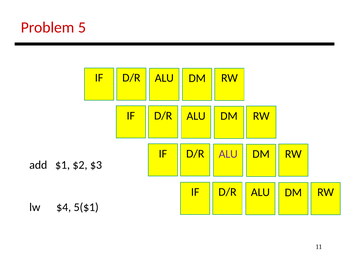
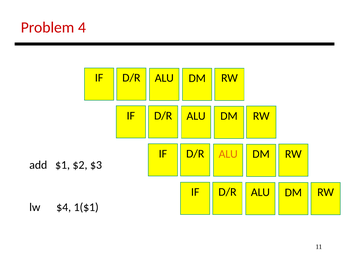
5: 5 -> 4
ALU at (228, 154) colour: purple -> orange
5($1: 5($1 -> 1($1
